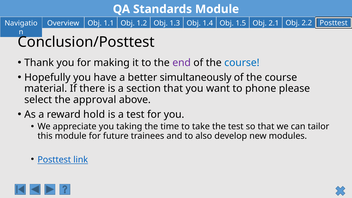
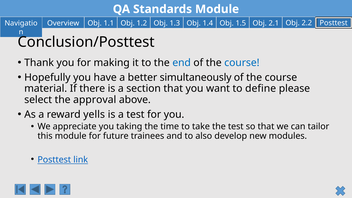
end colour: purple -> blue
phone: phone -> define
hold: hold -> yells
